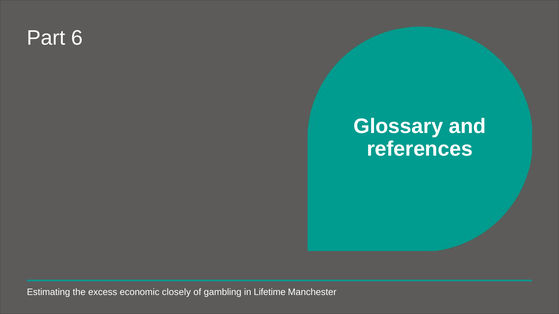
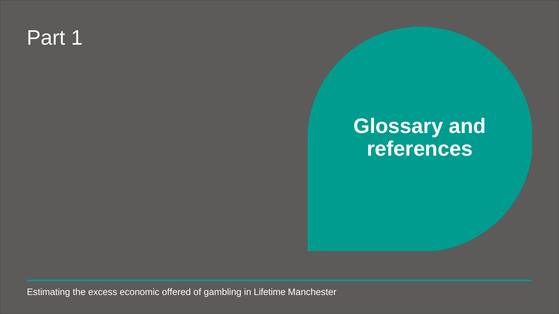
6: 6 -> 1
closely: closely -> offered
